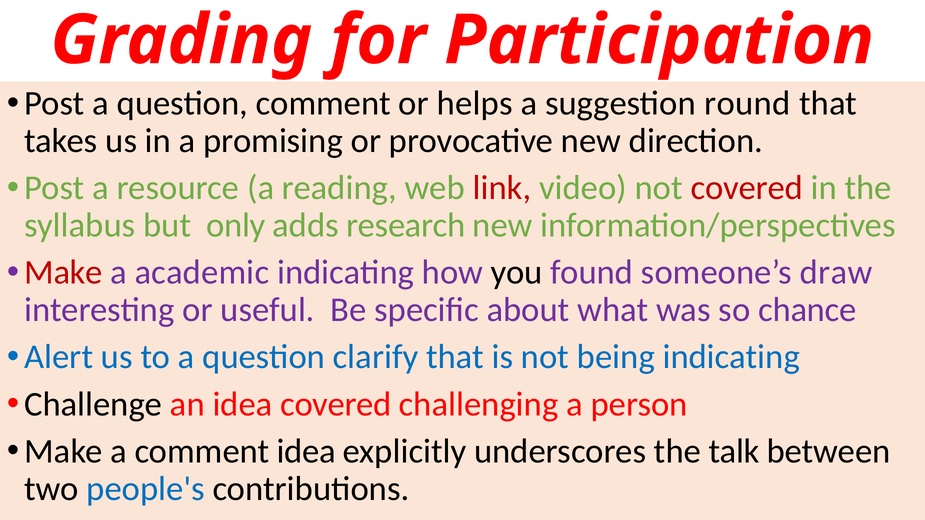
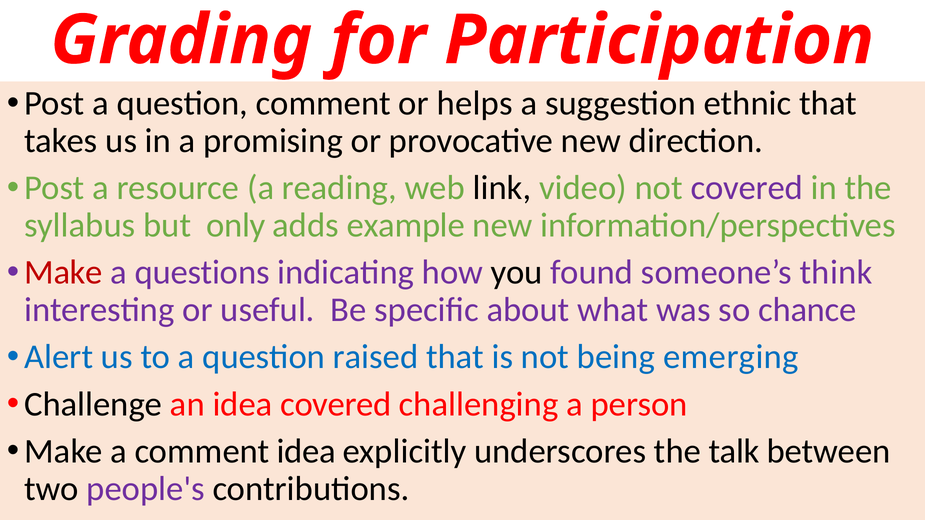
round: round -> ethnic
link colour: red -> black
covered at (747, 188) colour: red -> purple
research: research -> example
academic: academic -> questions
draw: draw -> think
clarify: clarify -> raised
being indicating: indicating -> emerging
people's colour: blue -> purple
